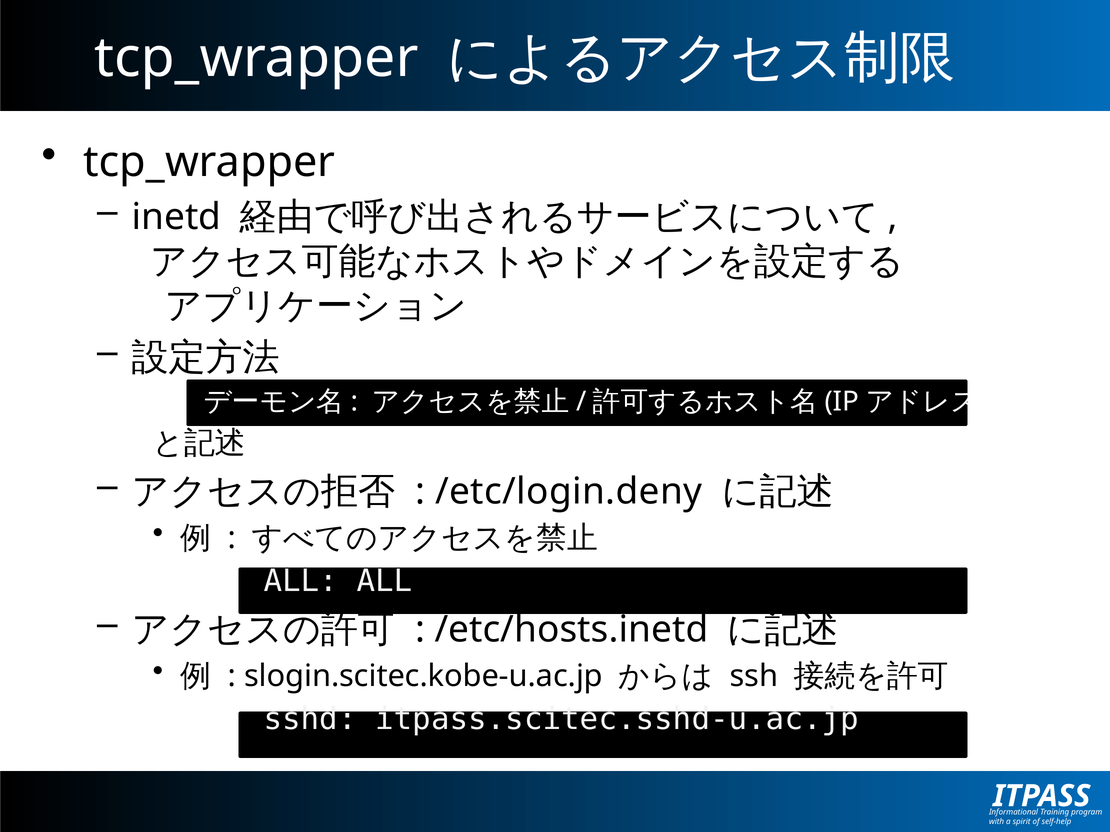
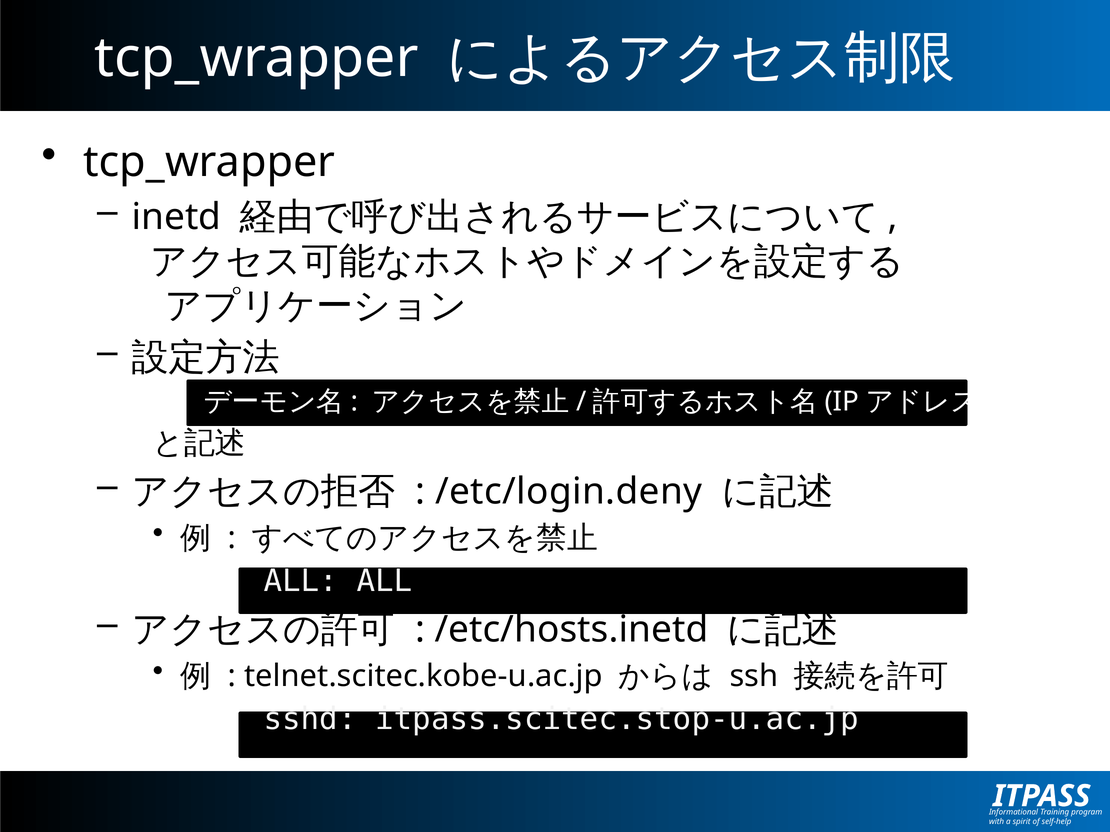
slogin.scitec.kobe-u.ac.jp: slogin.scitec.kobe-u.ac.jp -> telnet.scitec.kobe-u.ac.jp
itpass.scitec.sshd-u.ac.jp: itpass.scitec.sshd-u.ac.jp -> itpass.scitec.stop-u.ac.jp
